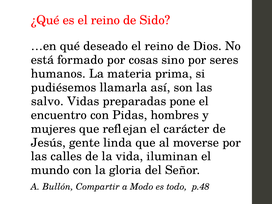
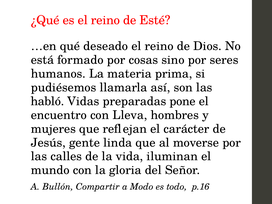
Sido: Sido -> Esté
salvo: salvo -> habló
Pidas: Pidas -> Lleva
p.48: p.48 -> p.16
